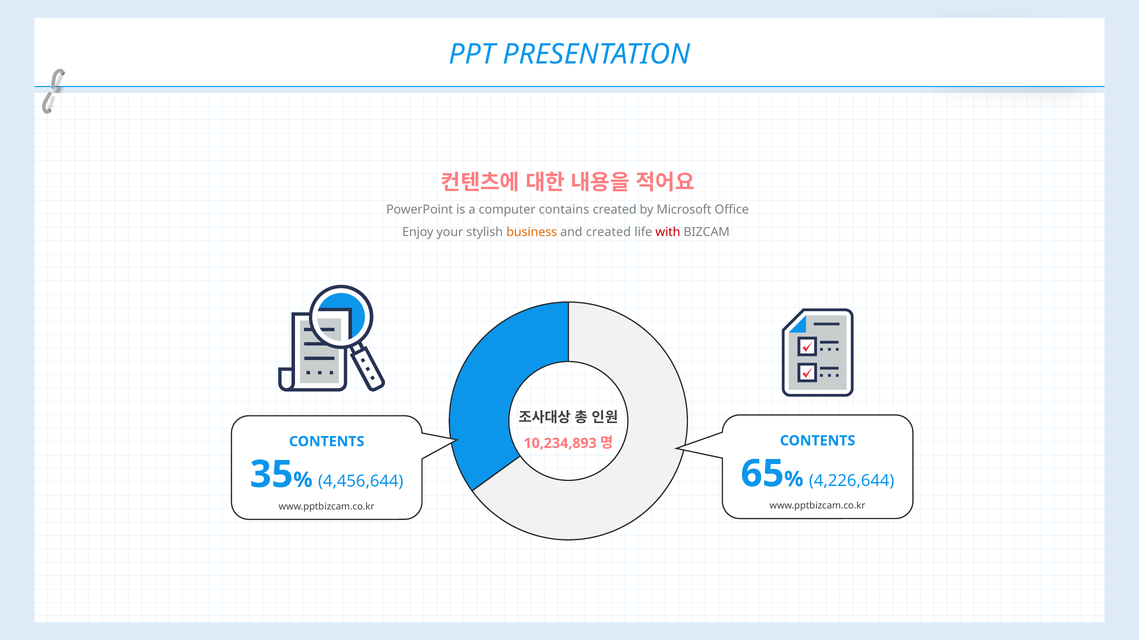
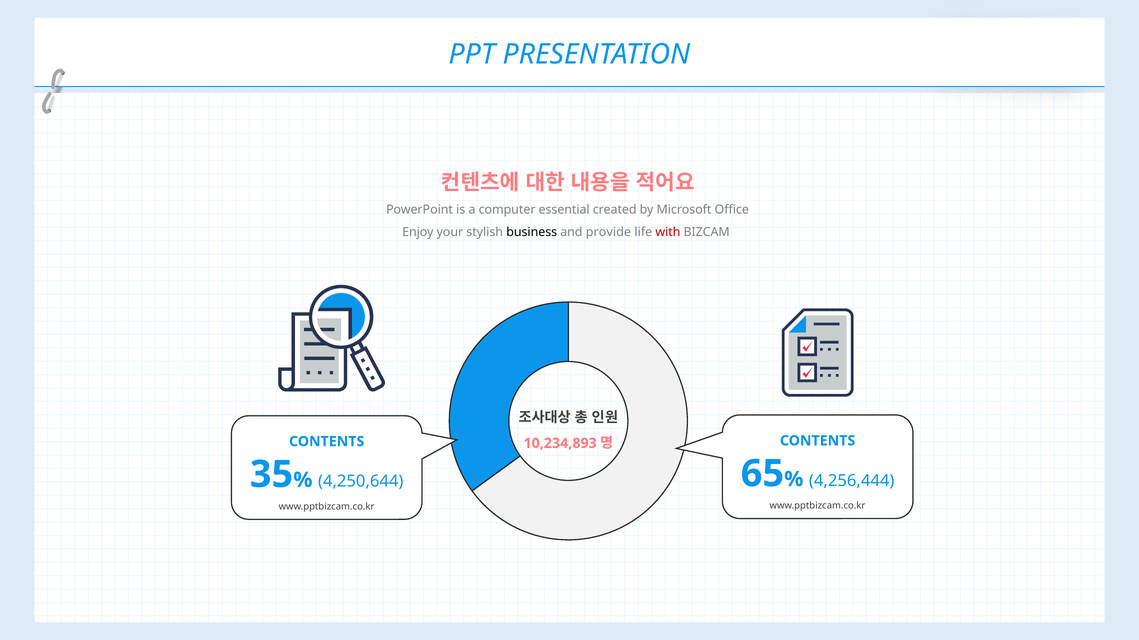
contains: contains -> essential
business colour: orange -> black
and created: created -> provide
4,226,644: 4,226,644 -> 4,256,444
4,456,644: 4,456,644 -> 4,250,644
